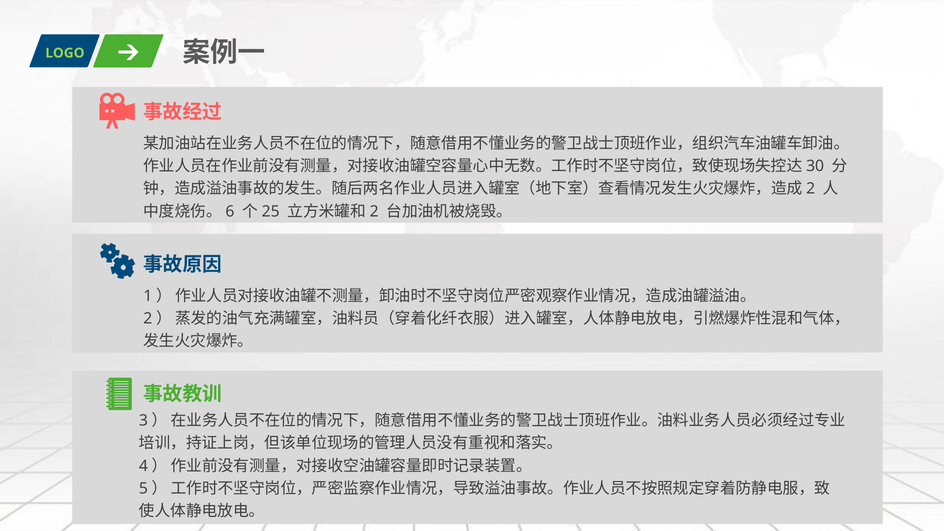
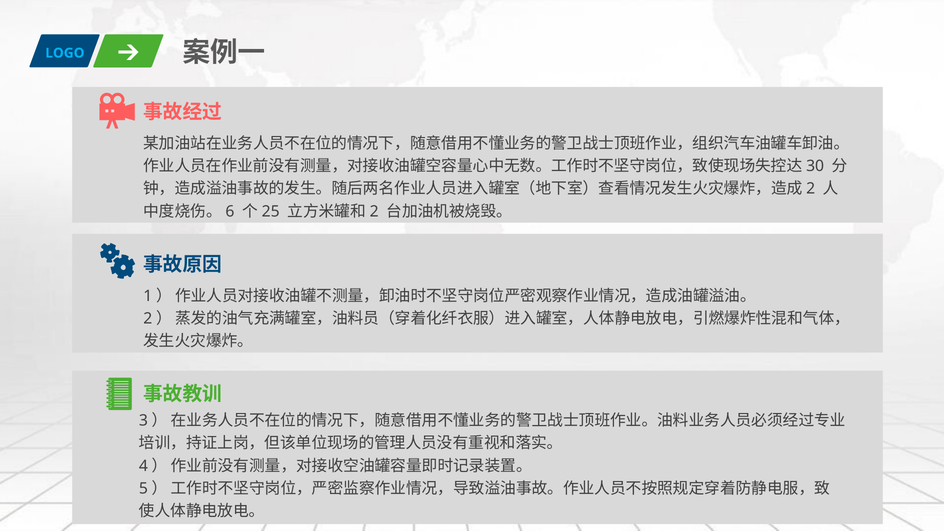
LOGO colour: light green -> light blue
